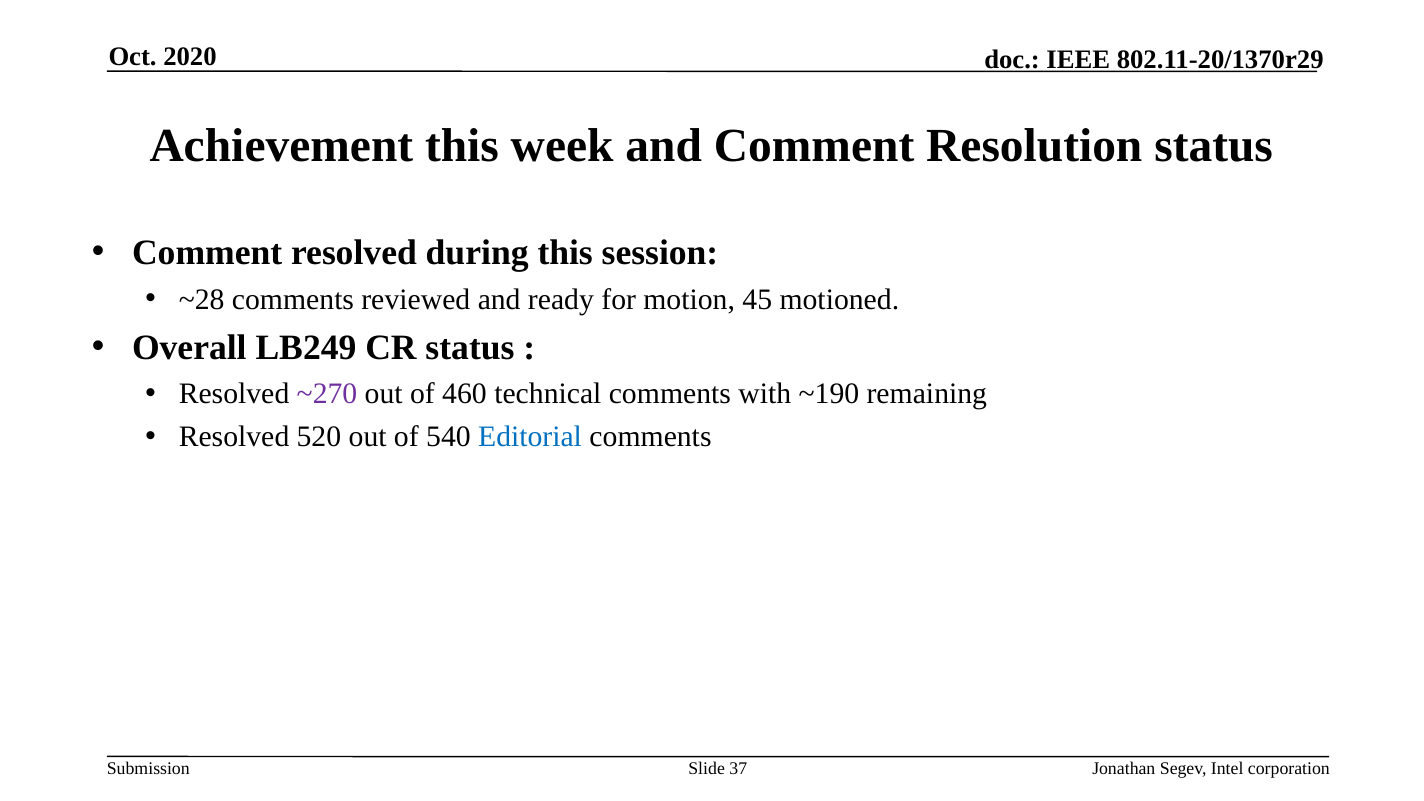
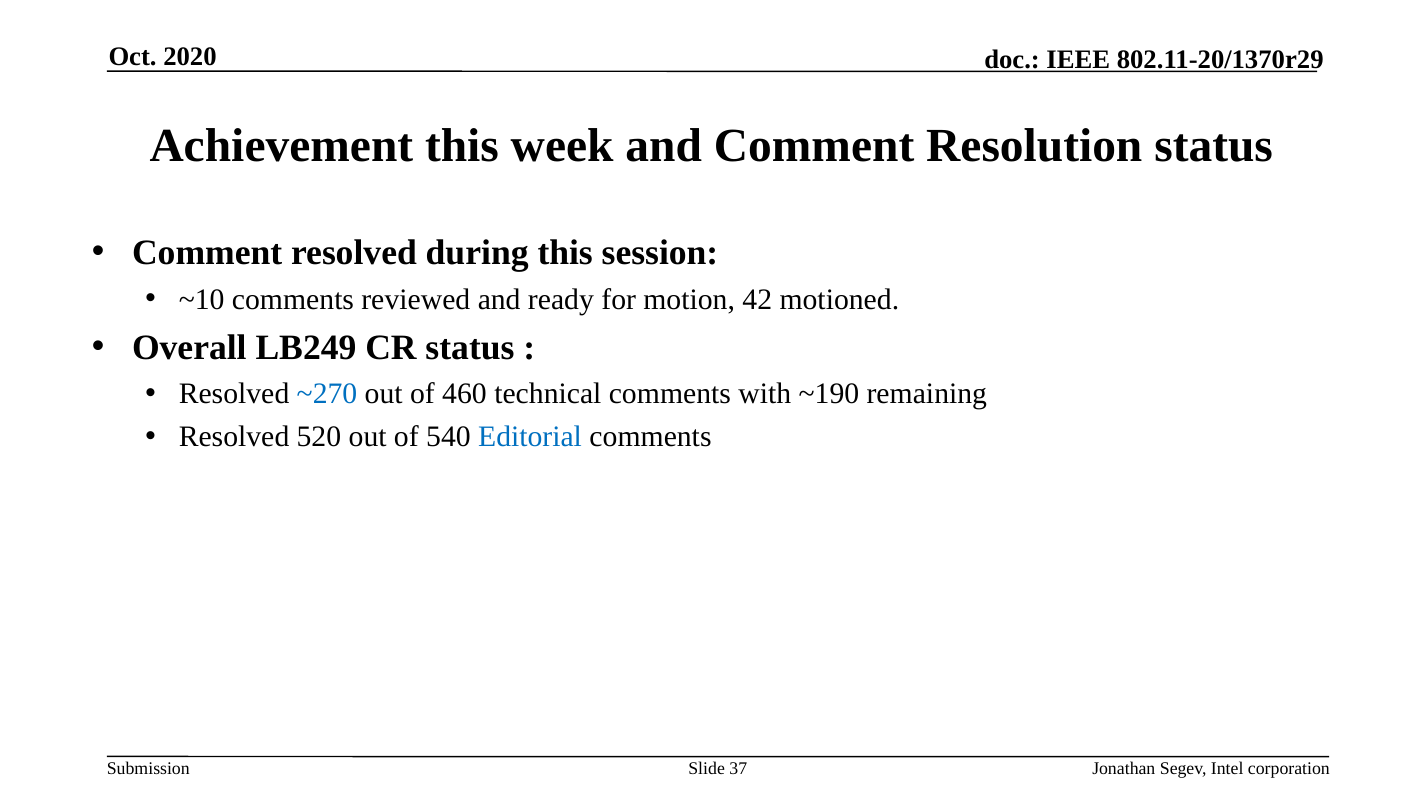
~28: ~28 -> ~10
45: 45 -> 42
~270 colour: purple -> blue
